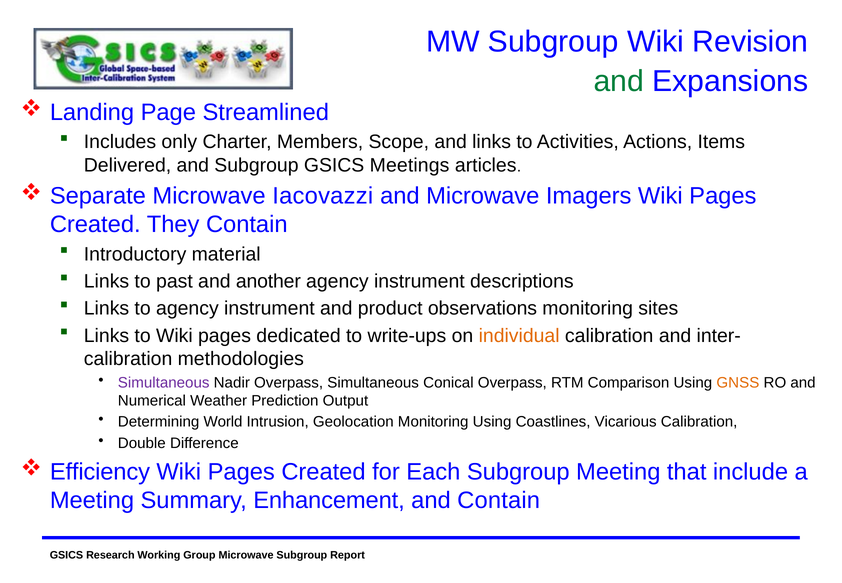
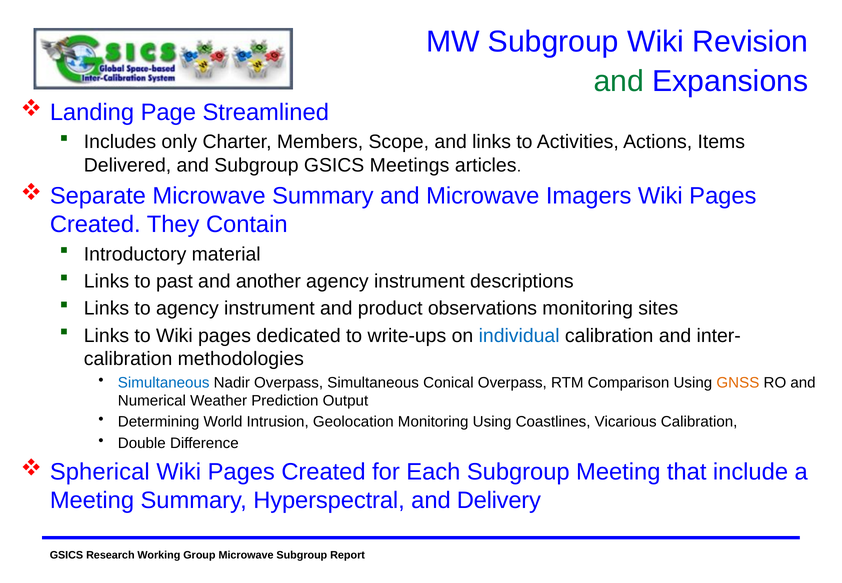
Microwave Iacovazzi: Iacovazzi -> Summary
individual colour: orange -> blue
Simultaneous at (164, 382) colour: purple -> blue
Efficiency: Efficiency -> Spherical
Enhancement: Enhancement -> Hyperspectral
and Contain: Contain -> Delivery
